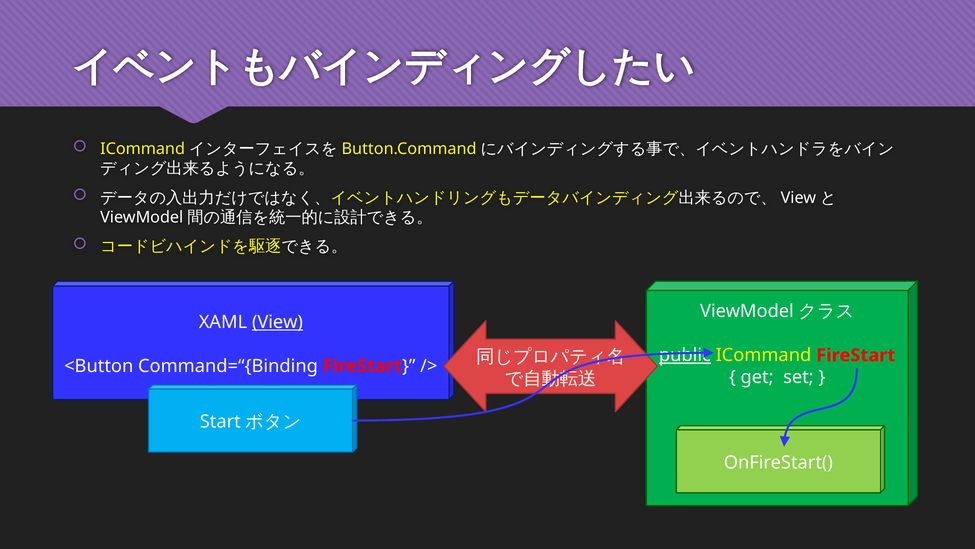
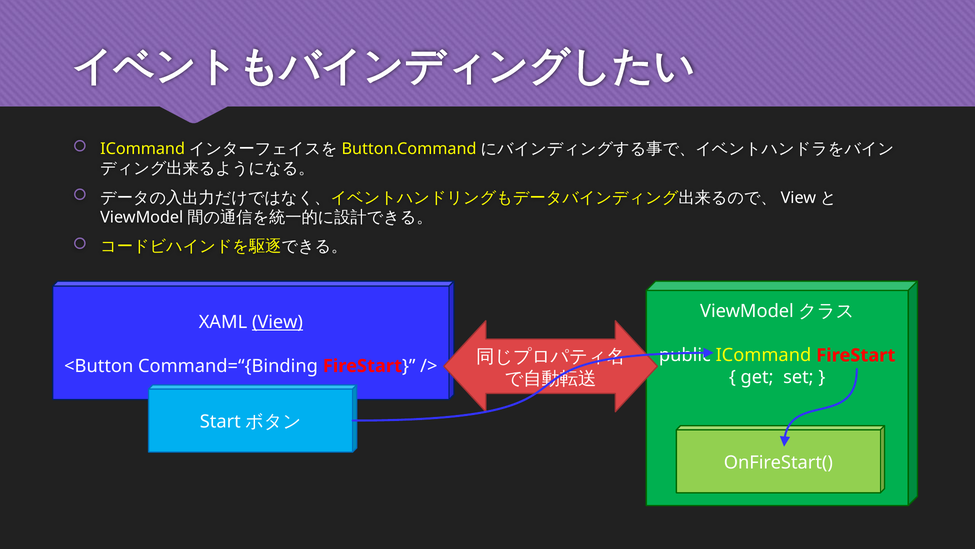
public underline: present -> none
